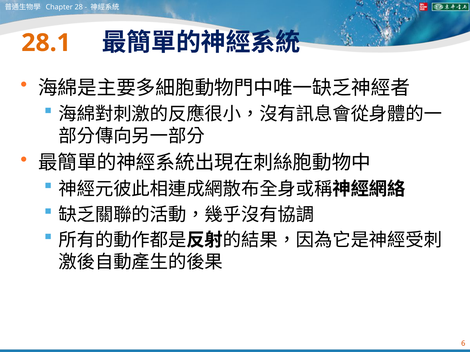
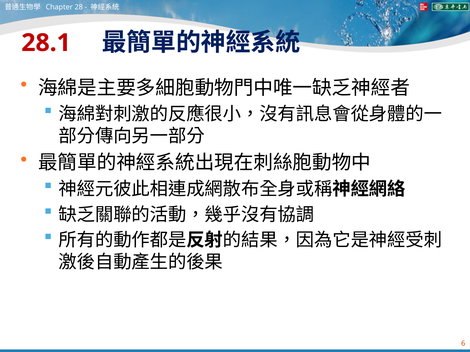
28.1 colour: orange -> red
